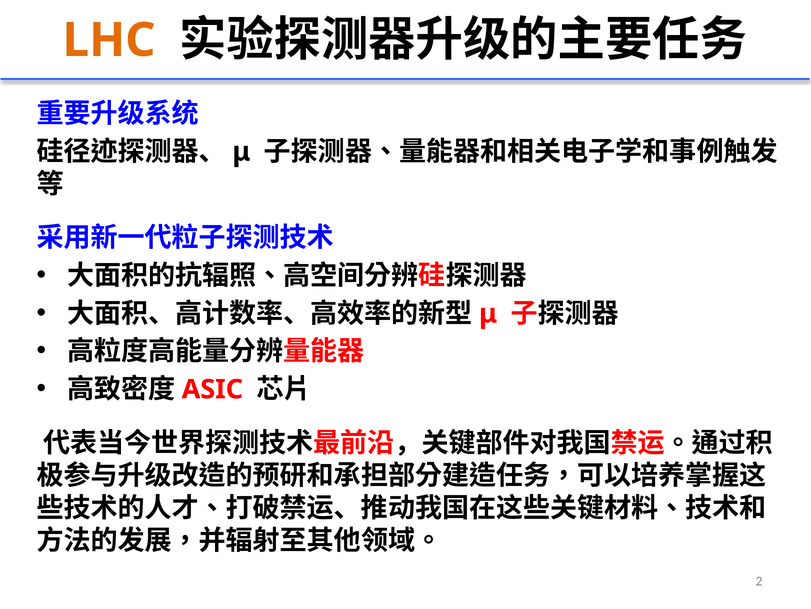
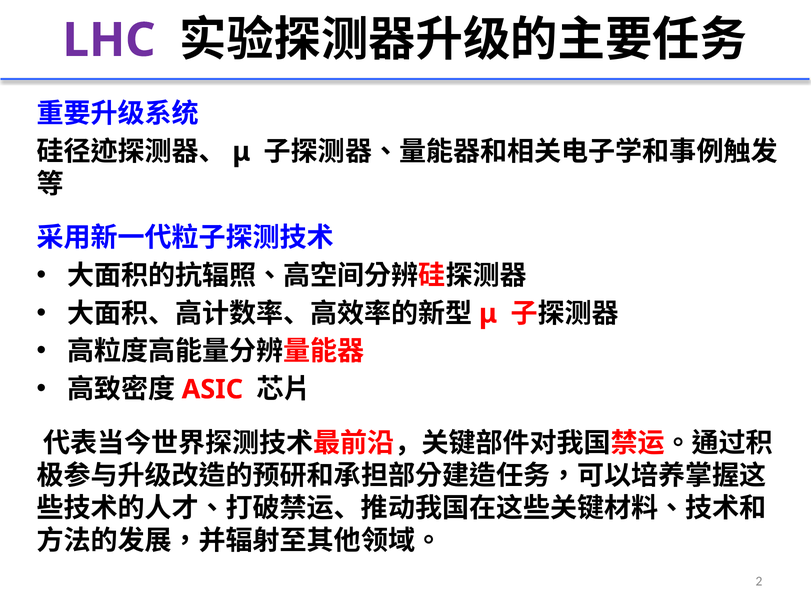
LHC colour: orange -> purple
